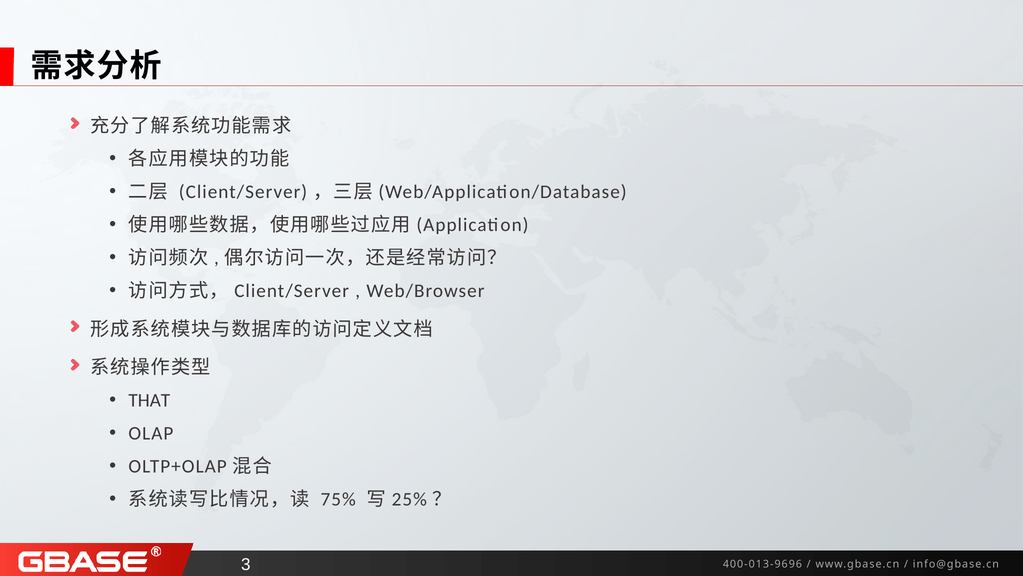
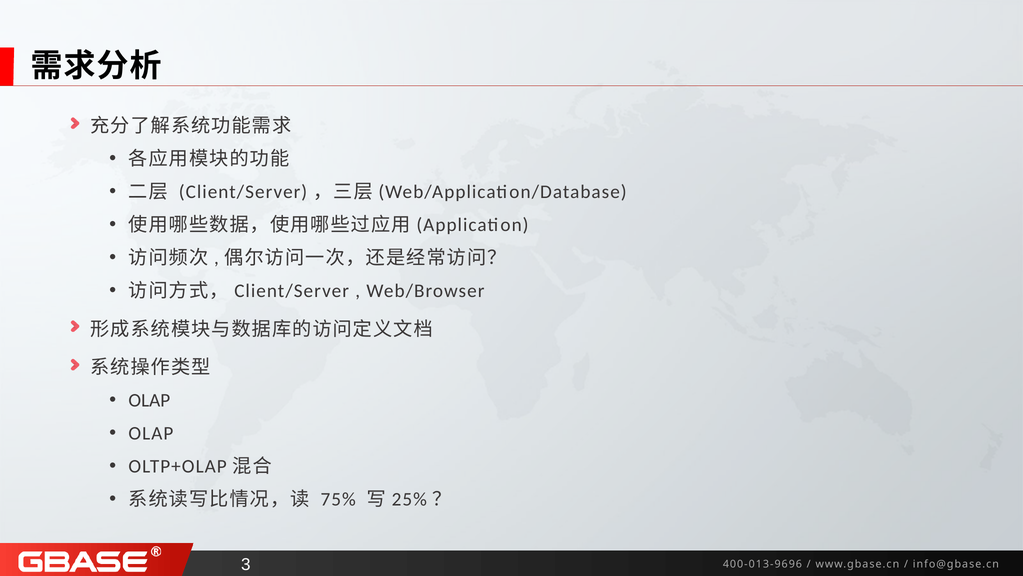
THAT at (149, 400): THAT -> OLAP
